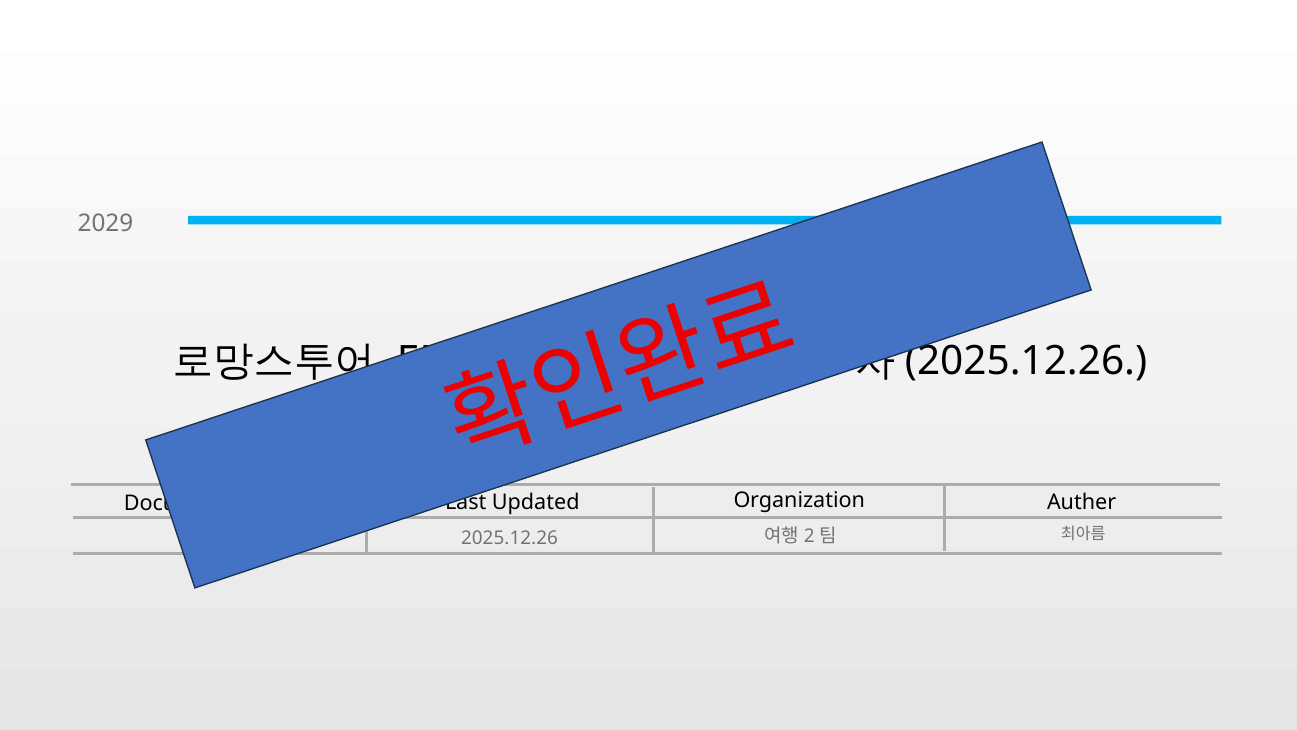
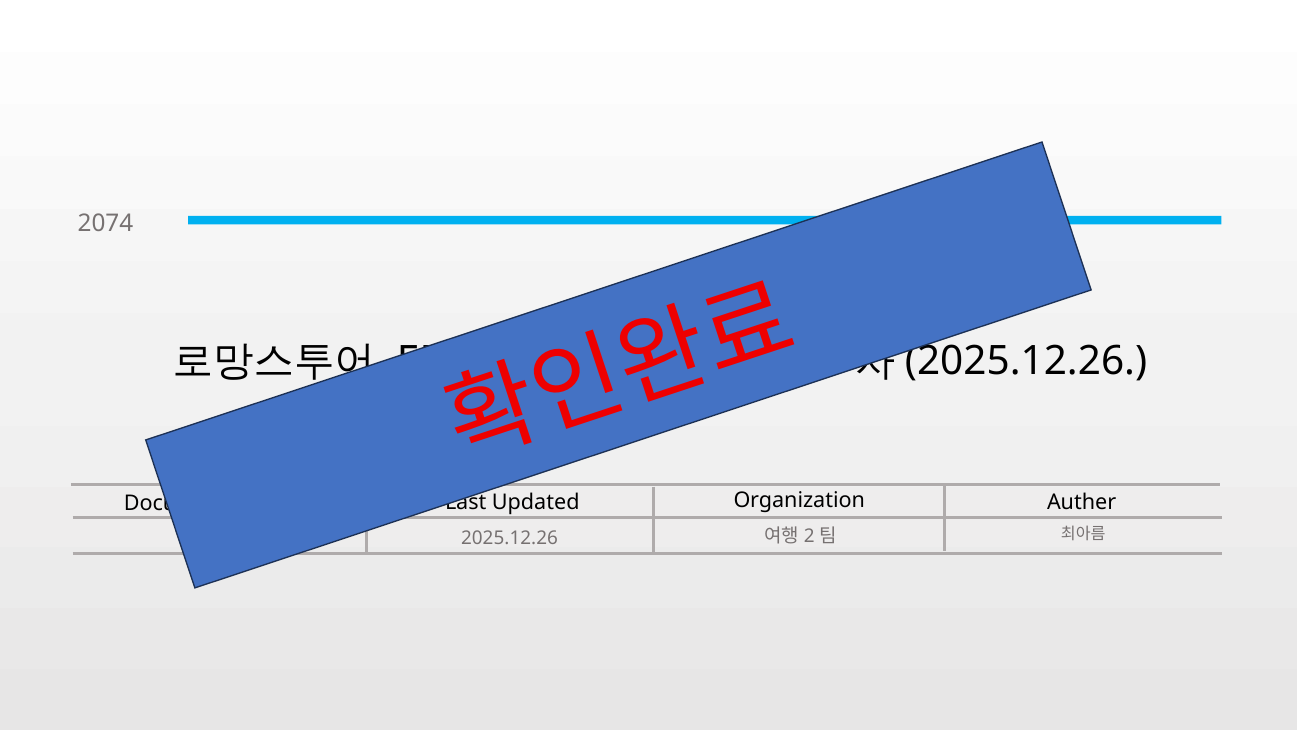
2029: 2029 -> 2074
